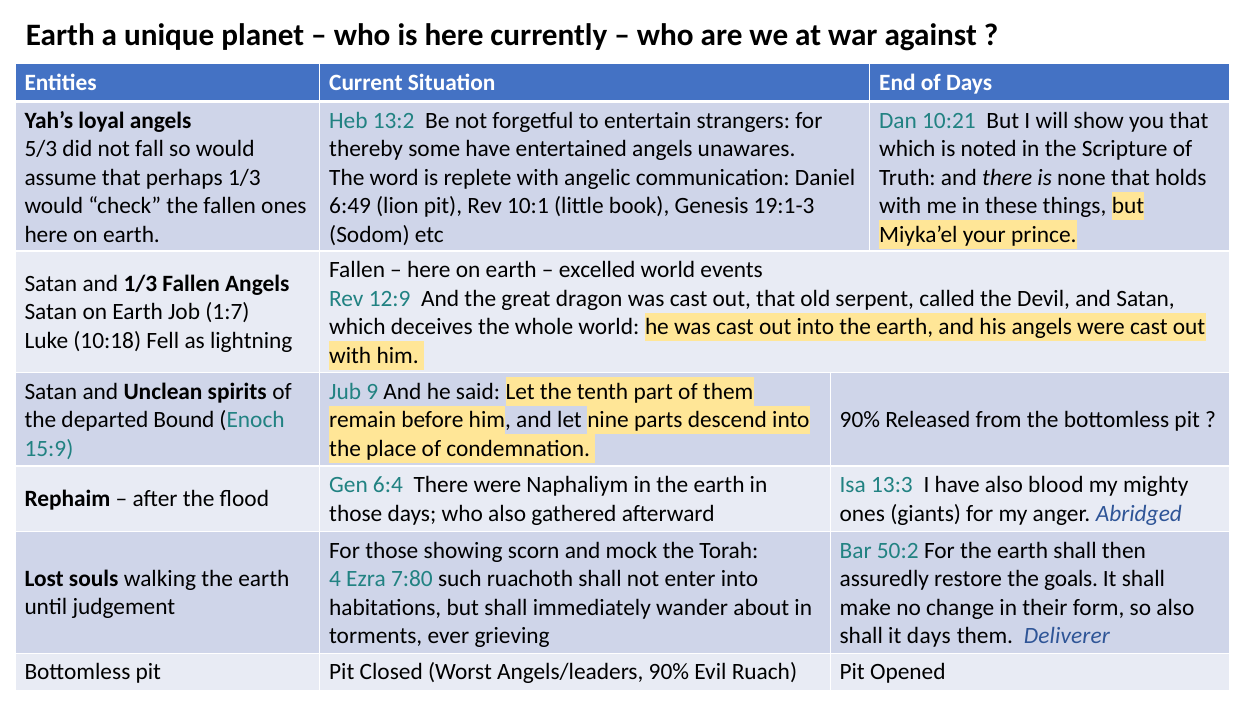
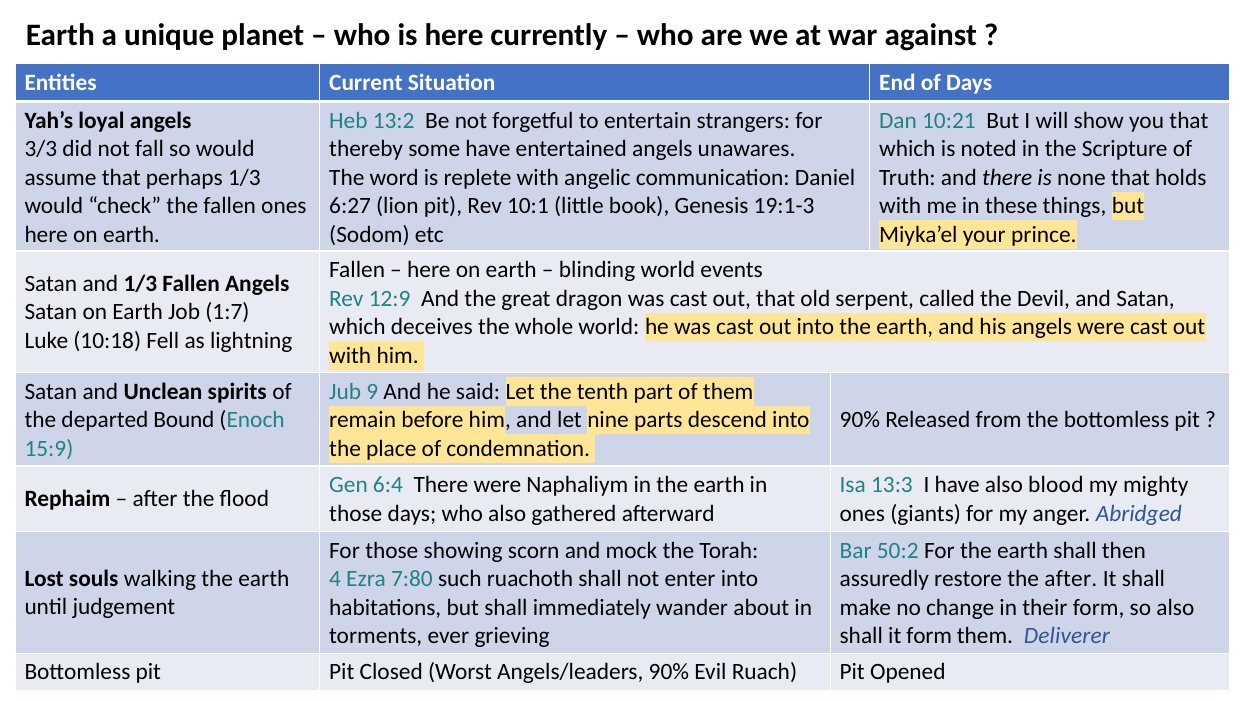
5/3: 5/3 -> 3/3
6:49: 6:49 -> 6:27
excelled: excelled -> blinding
the goals: goals -> after
it days: days -> form
